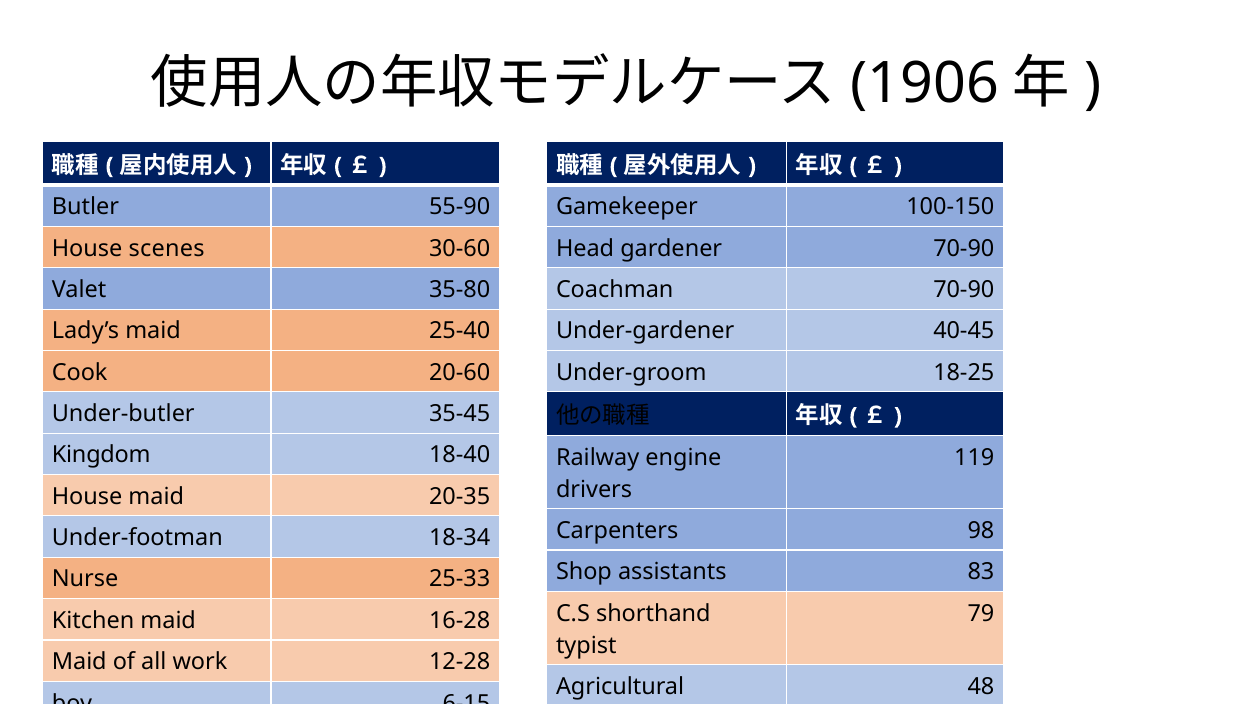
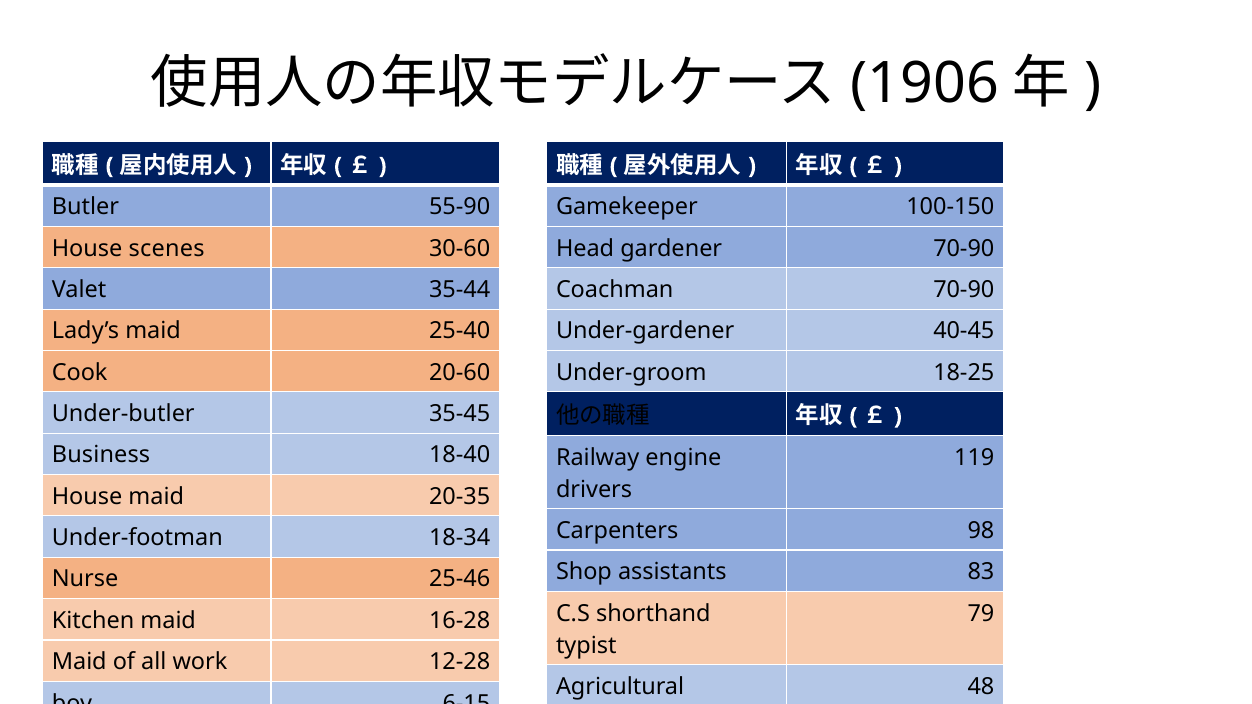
35-80: 35-80 -> 35-44
Kingdom at (101, 455): Kingdom -> Business
25-33: 25-33 -> 25-46
